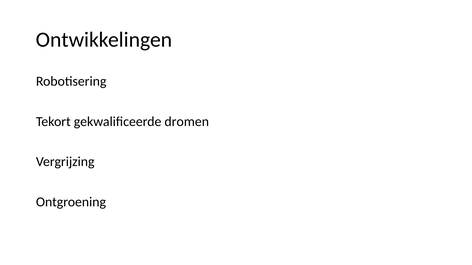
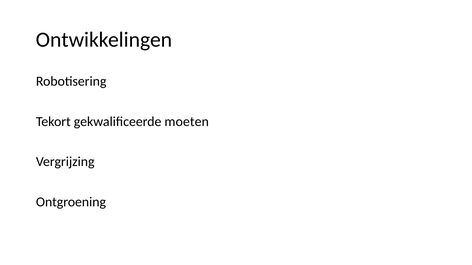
dromen: dromen -> moeten
